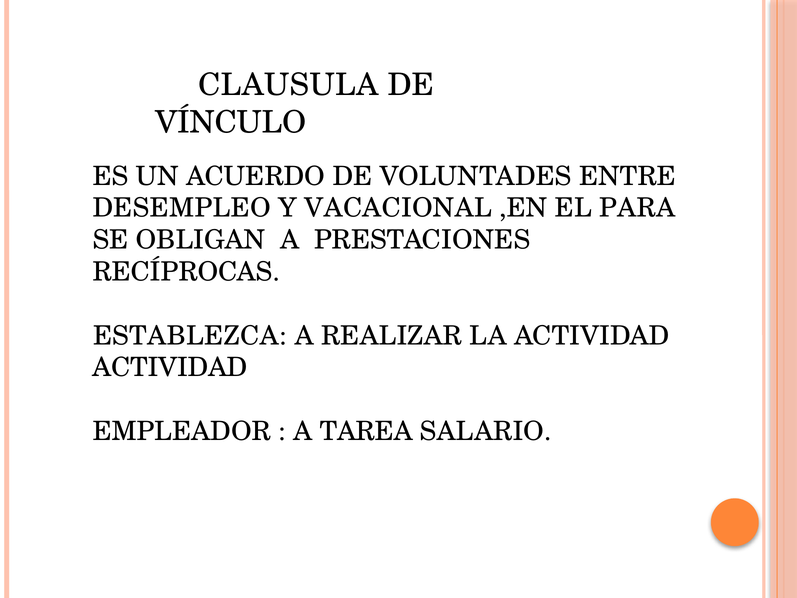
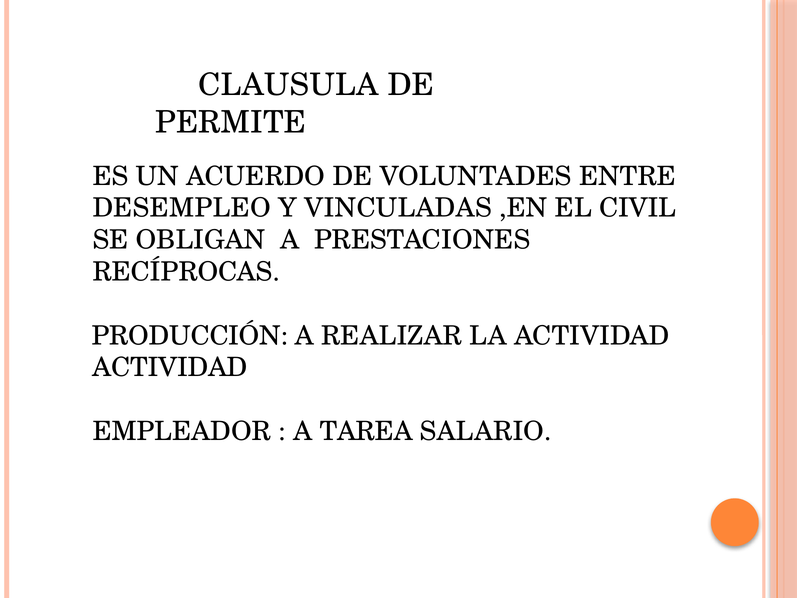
VÍNCULO: VÍNCULO -> PERMITE
VACACIONAL: VACACIONAL -> VINCULADAS
PARA: PARA -> CIVIL
ESTABLEZCA: ESTABLEZCA -> PRODUCCIÓN
